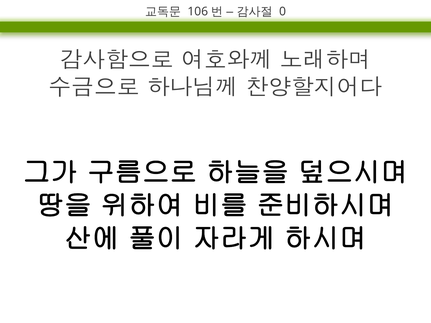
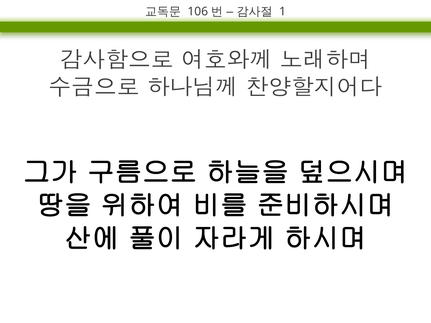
0: 0 -> 1
